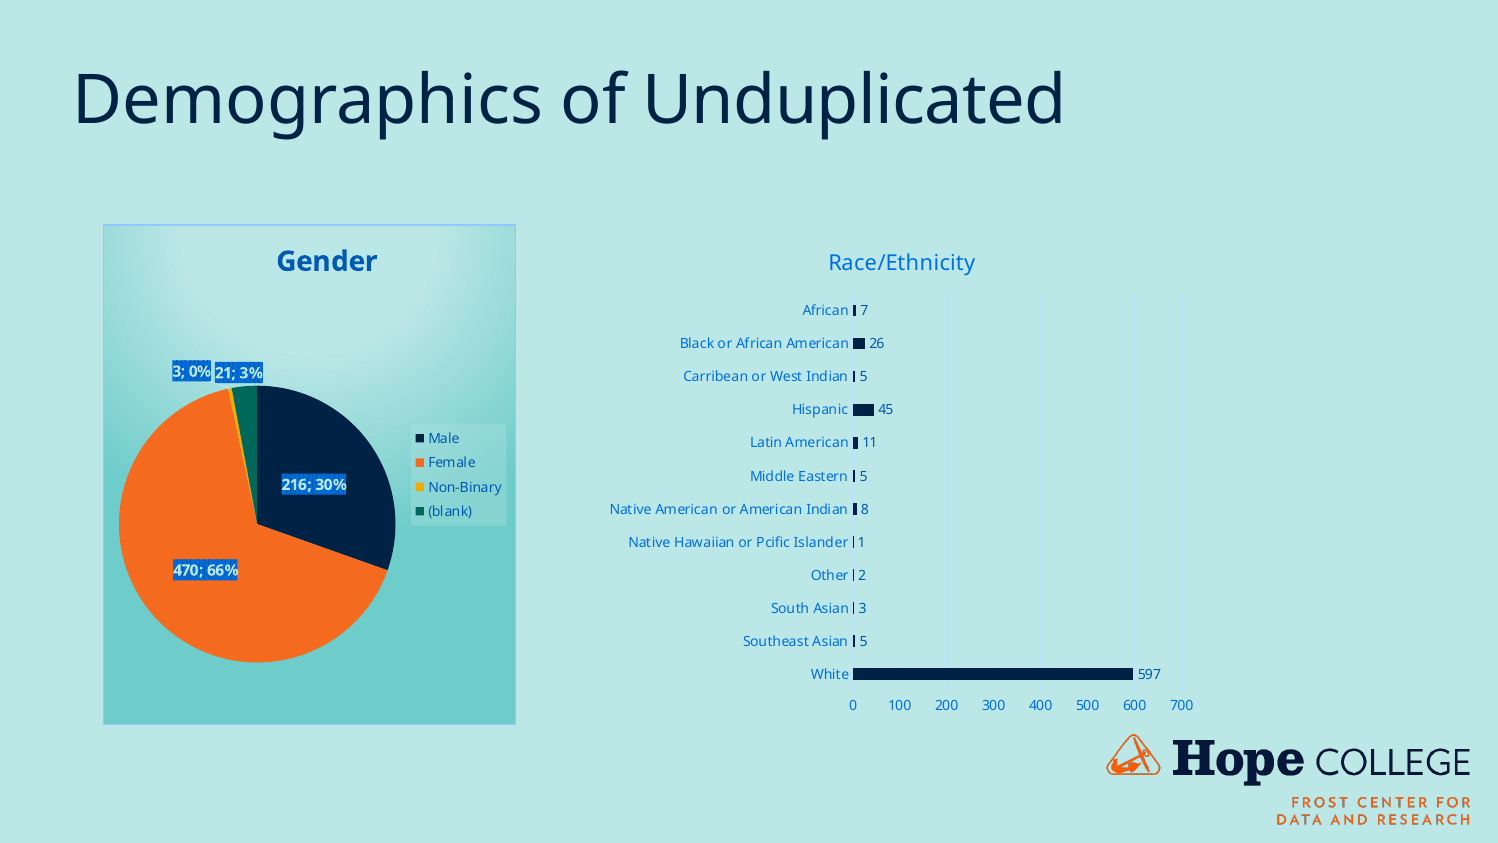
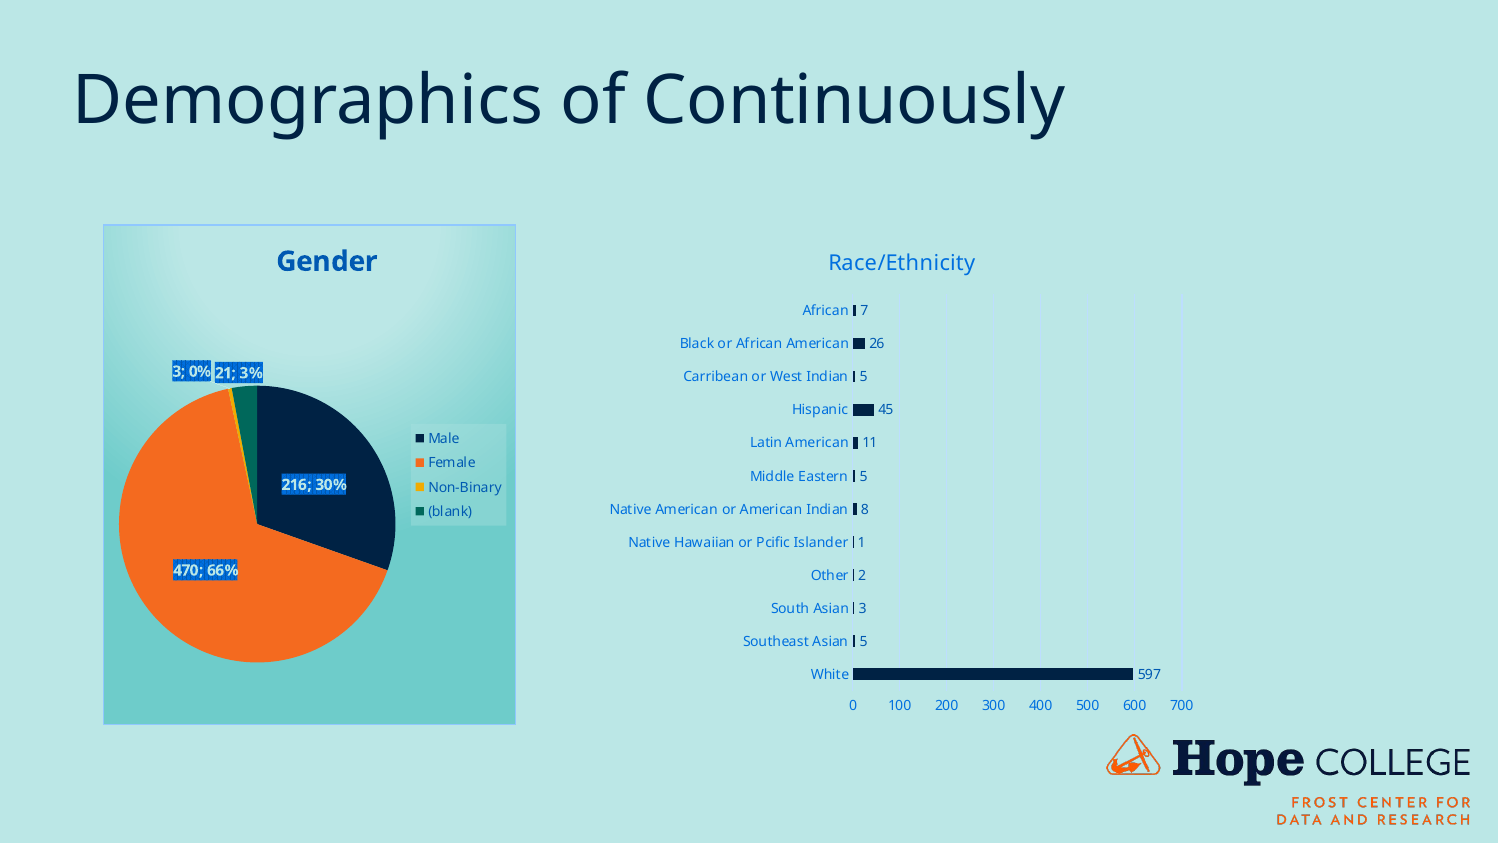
Unduplicated: Unduplicated -> Continuously
